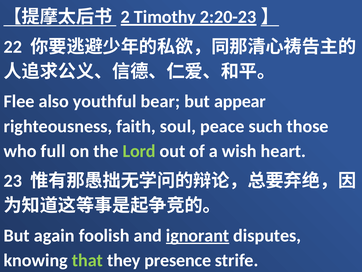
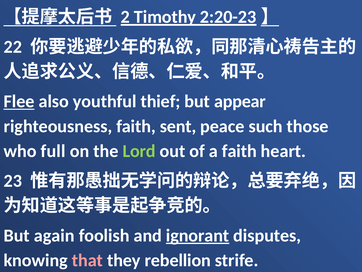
Flee underline: none -> present
bear: bear -> thief
soul: soul -> sent
a wish: wish -> faith
that colour: light green -> pink
presence: presence -> rebellion
